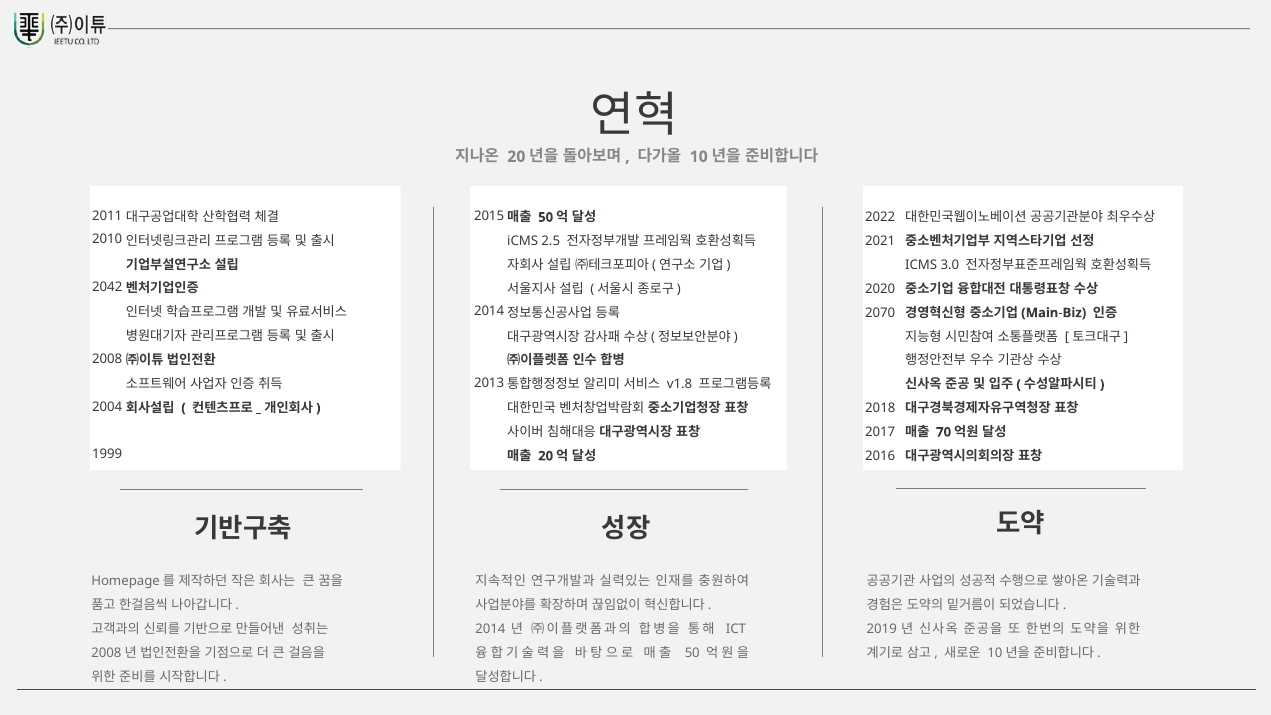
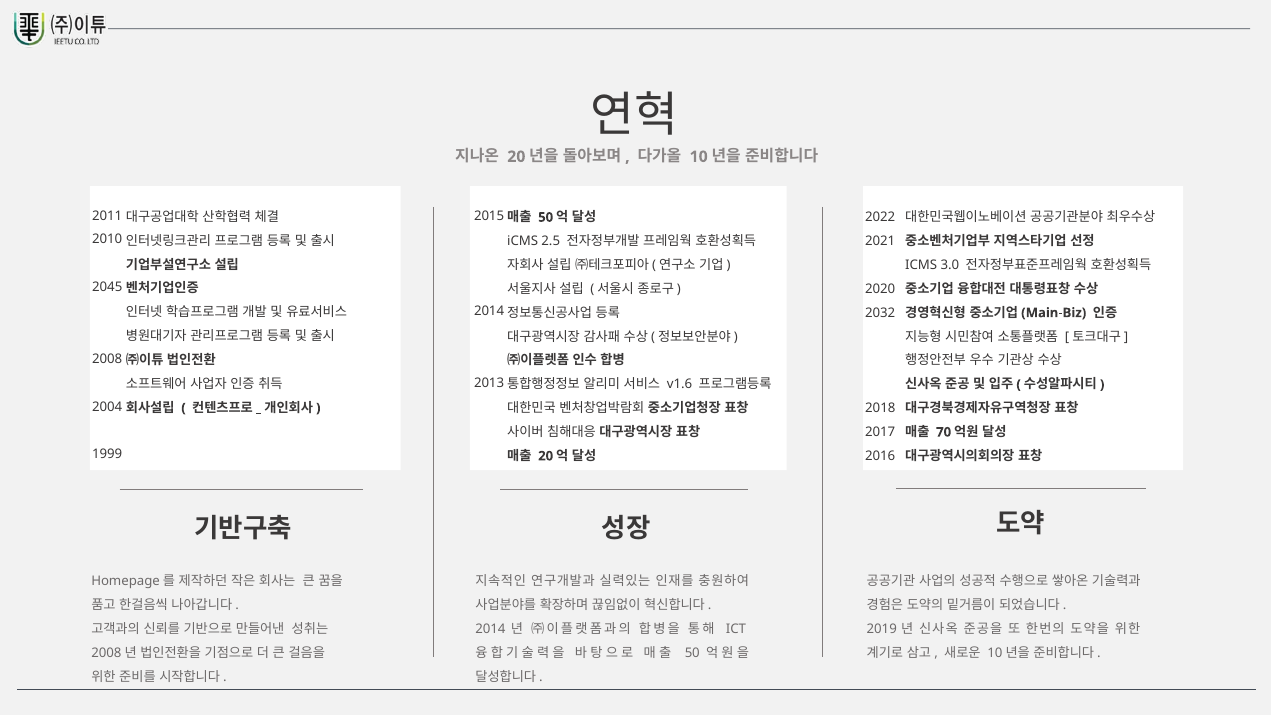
2042: 2042 -> 2045
2070: 2070 -> 2032
v1.8: v1.8 -> v1.6
